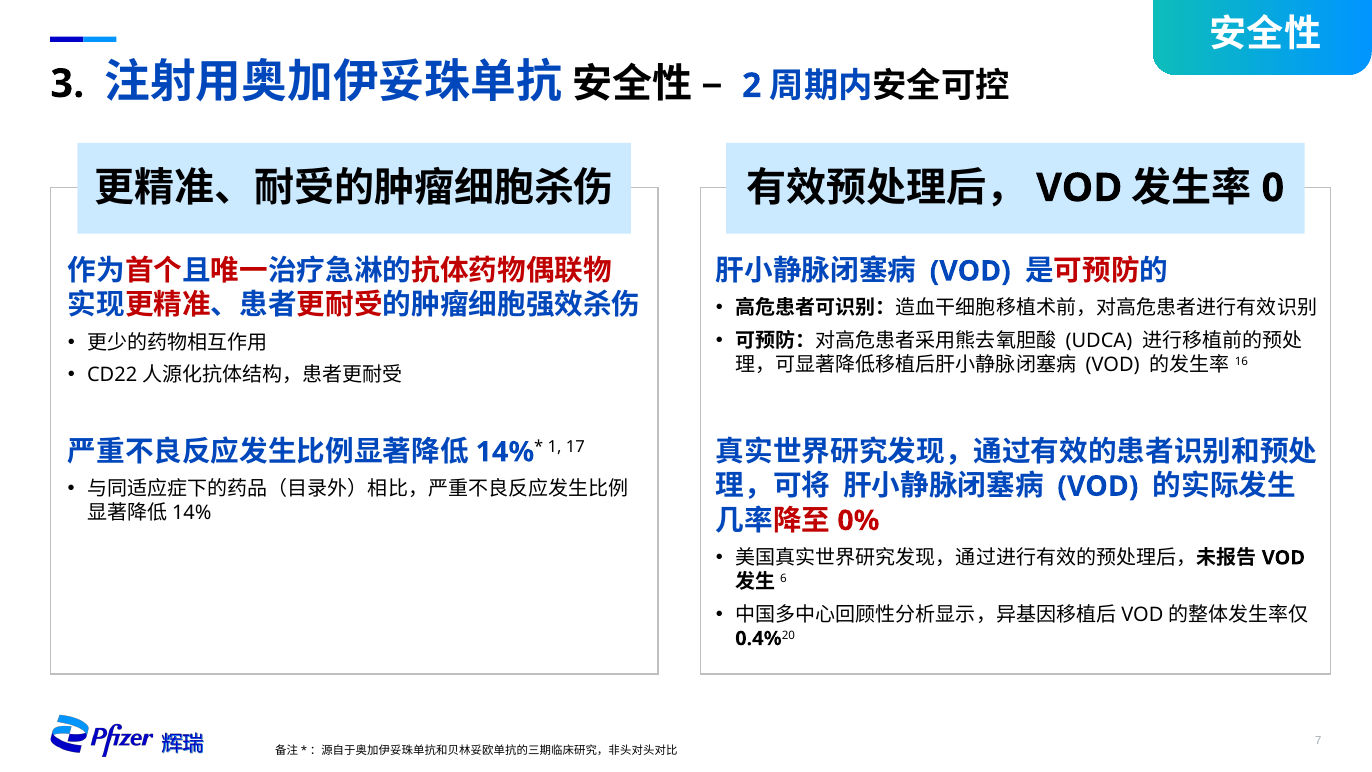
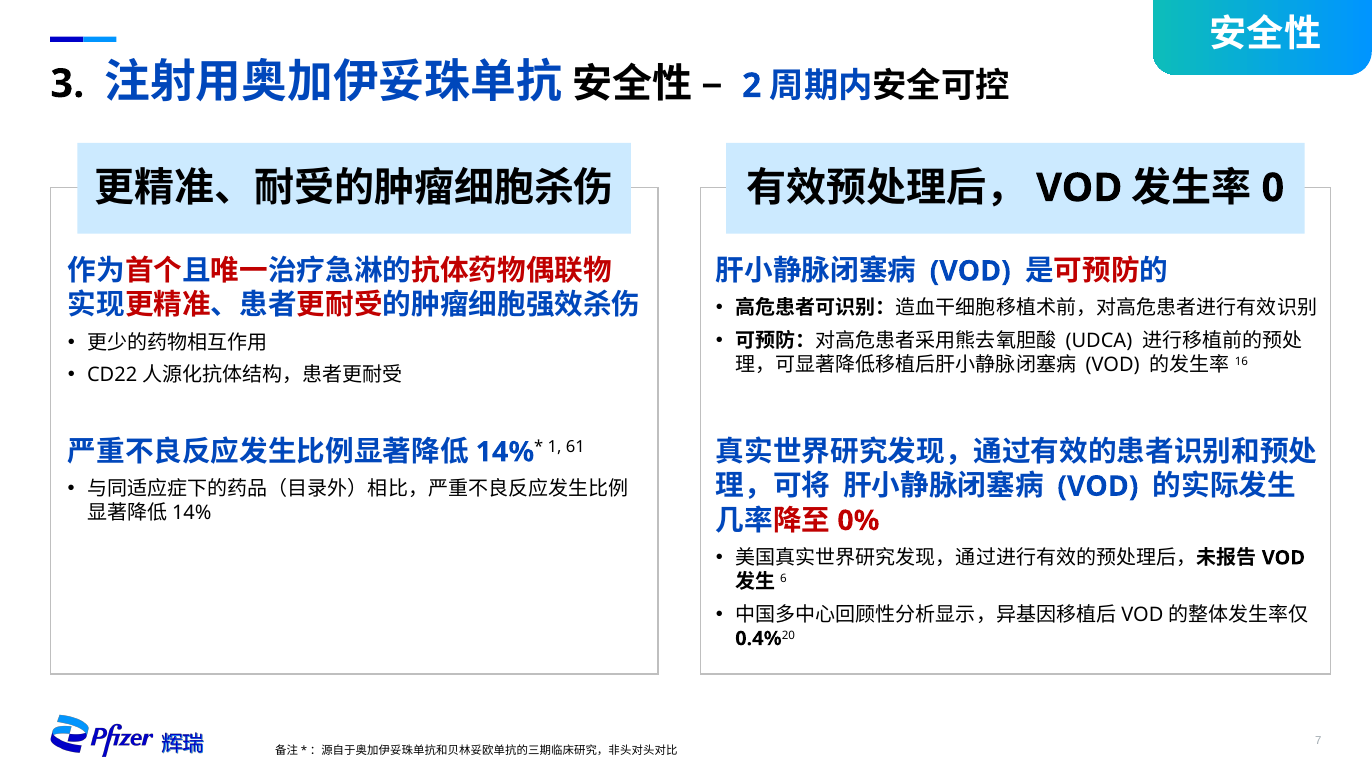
17: 17 -> 61
